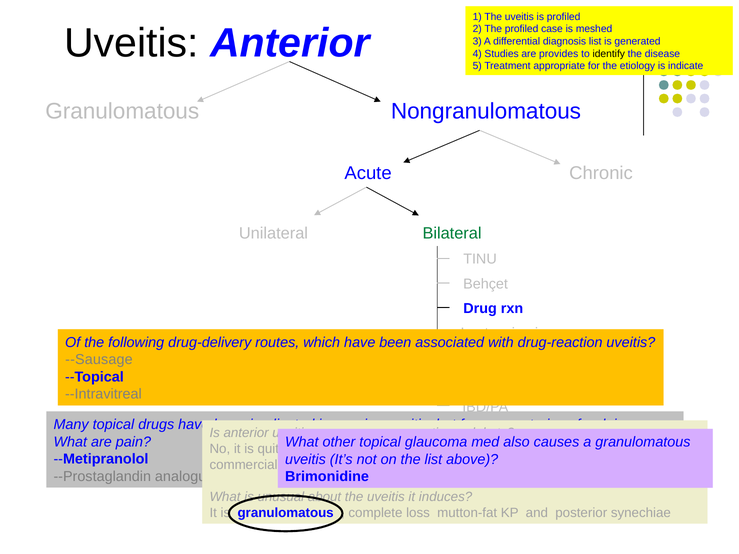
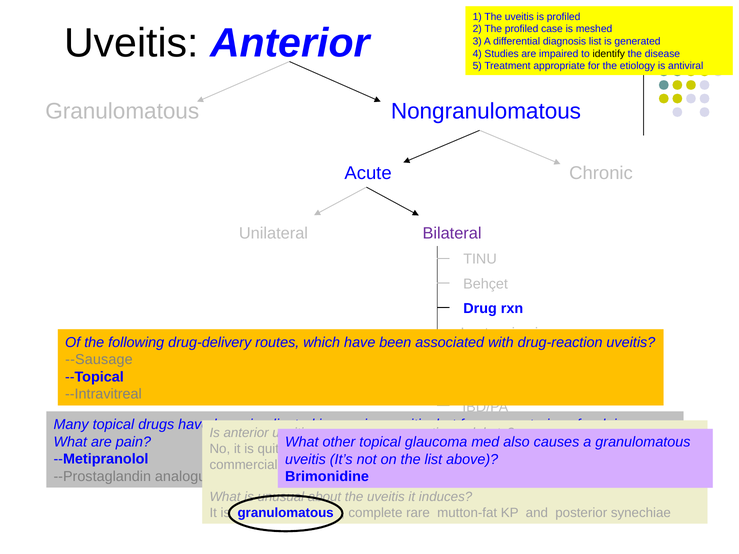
provides: provides -> impaired
indicate: indicate -> antiviral
Bilateral colour: green -> purple
loss: loss -> rare
